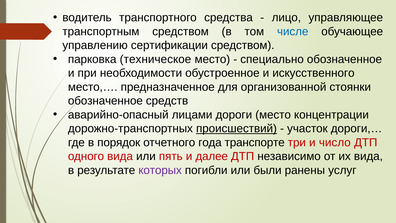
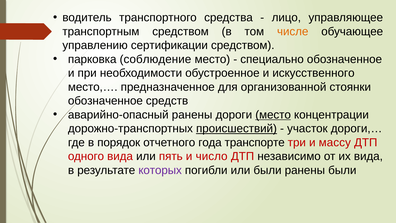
числе colour: blue -> orange
техническое: техническое -> соблюдение
аварийно-опасный лицами: лицами -> ранены
место at (273, 115) underline: none -> present
число: число -> массу
далее: далее -> число
ранены услуг: услуг -> были
